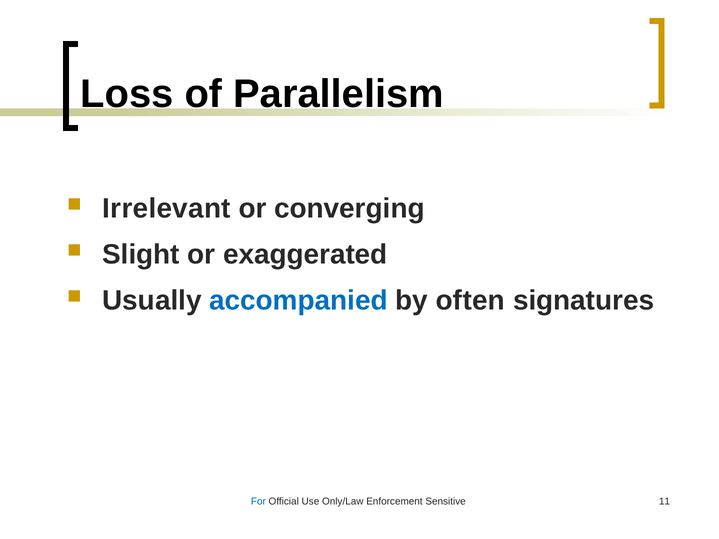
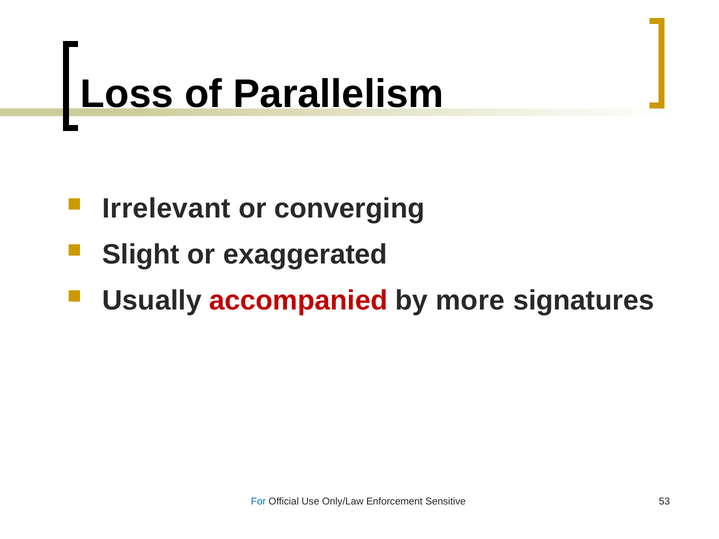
accompanied colour: blue -> red
often: often -> more
11: 11 -> 53
